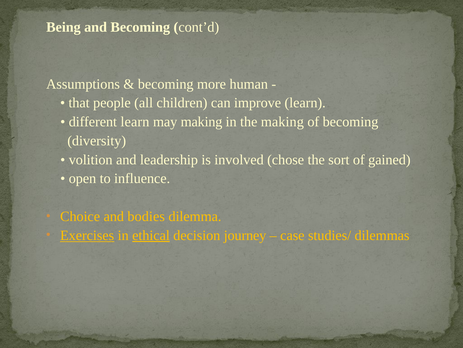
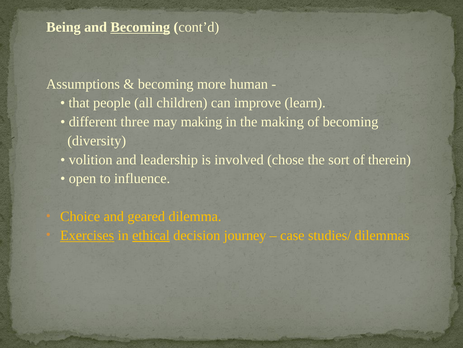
Becoming at (140, 27) underline: none -> present
different learn: learn -> three
gained: gained -> therein
bodies: bodies -> geared
